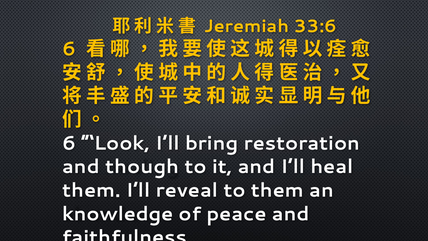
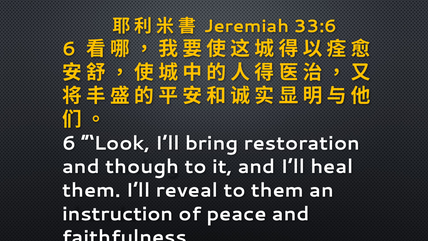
knowledge: knowledge -> instruction
